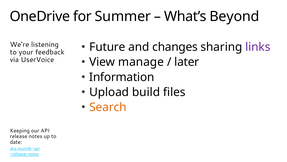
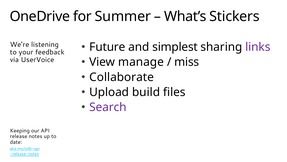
Beyond: Beyond -> Stickers
changes: changes -> simplest
later: later -> miss
Information: Information -> Collaborate
Search colour: orange -> purple
